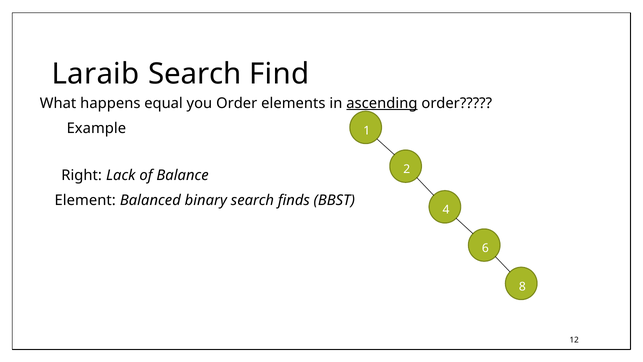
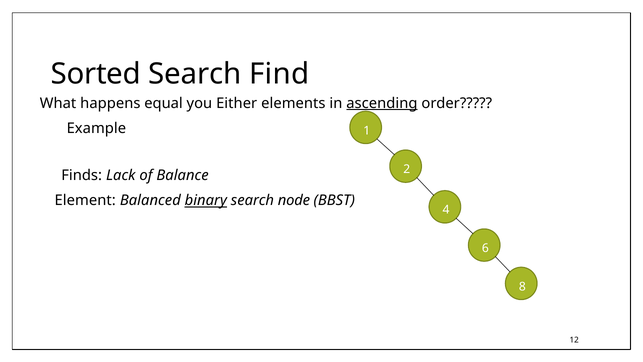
Laraib: Laraib -> Sorted
you Order: Order -> Either
Right: Right -> Finds
binary underline: none -> present
finds: finds -> node
